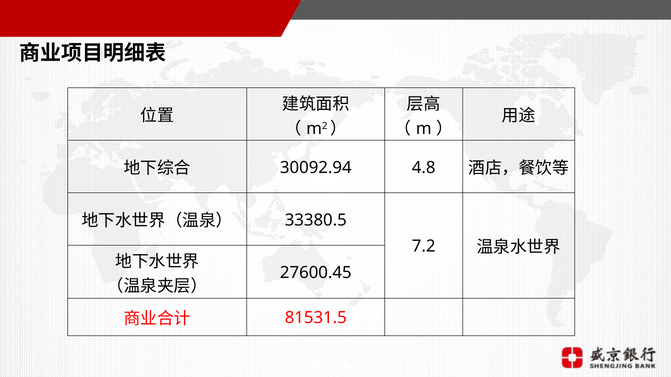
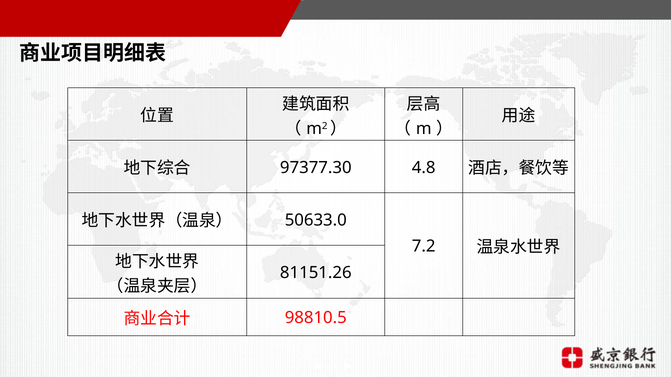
30092.94: 30092.94 -> 97377.30
33380.5: 33380.5 -> 50633.0
27600.45: 27600.45 -> 81151.26
81531.5: 81531.5 -> 98810.5
